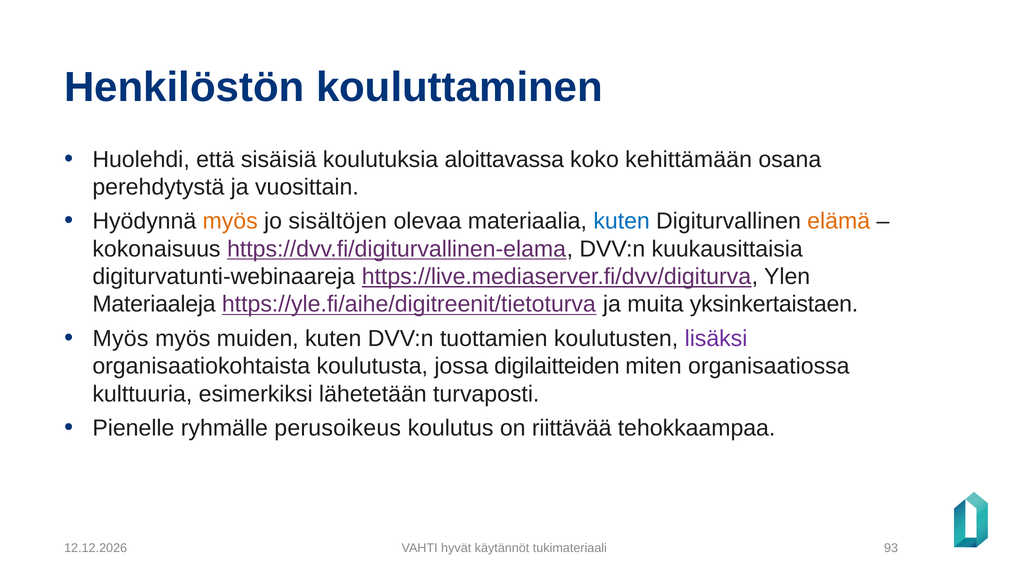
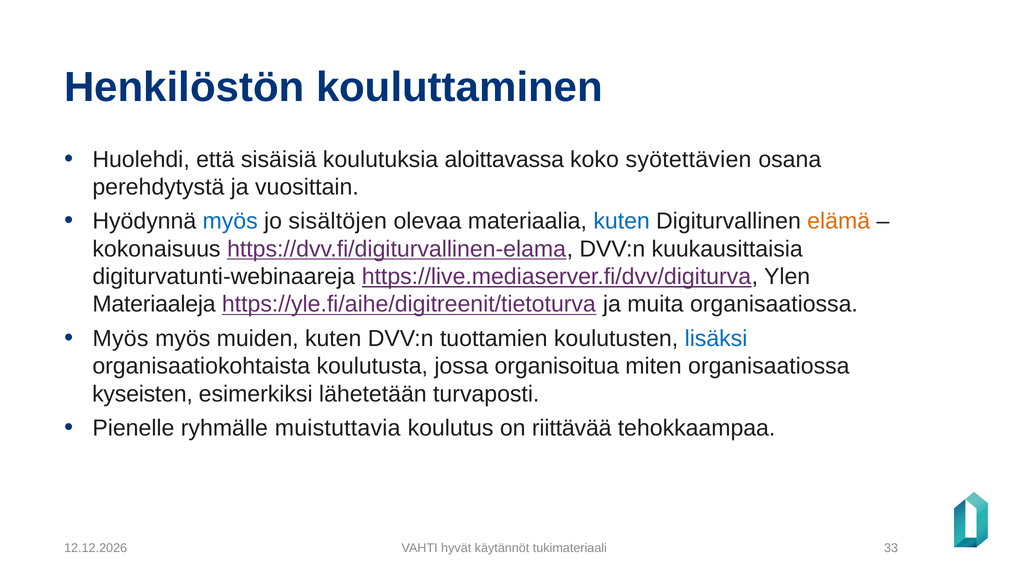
kehittämään: kehittämään -> syötettävien
myös at (230, 221) colour: orange -> blue
muita yksinkertaistaen: yksinkertaistaen -> organisaatiossa
lisäksi colour: purple -> blue
digilaitteiden: digilaitteiden -> organisoitua
kulttuuria: kulttuuria -> kyseisten
perusoikeus: perusoikeus -> muistuttavia
93: 93 -> 33
